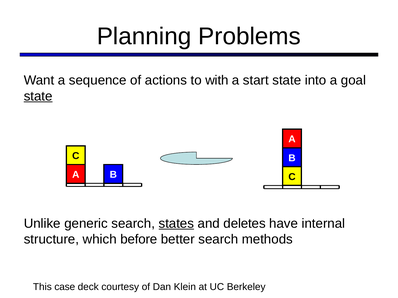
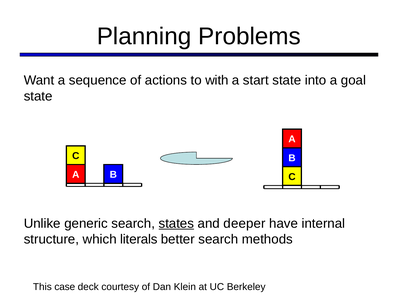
state at (38, 96) underline: present -> none
deletes: deletes -> deeper
before: before -> literals
